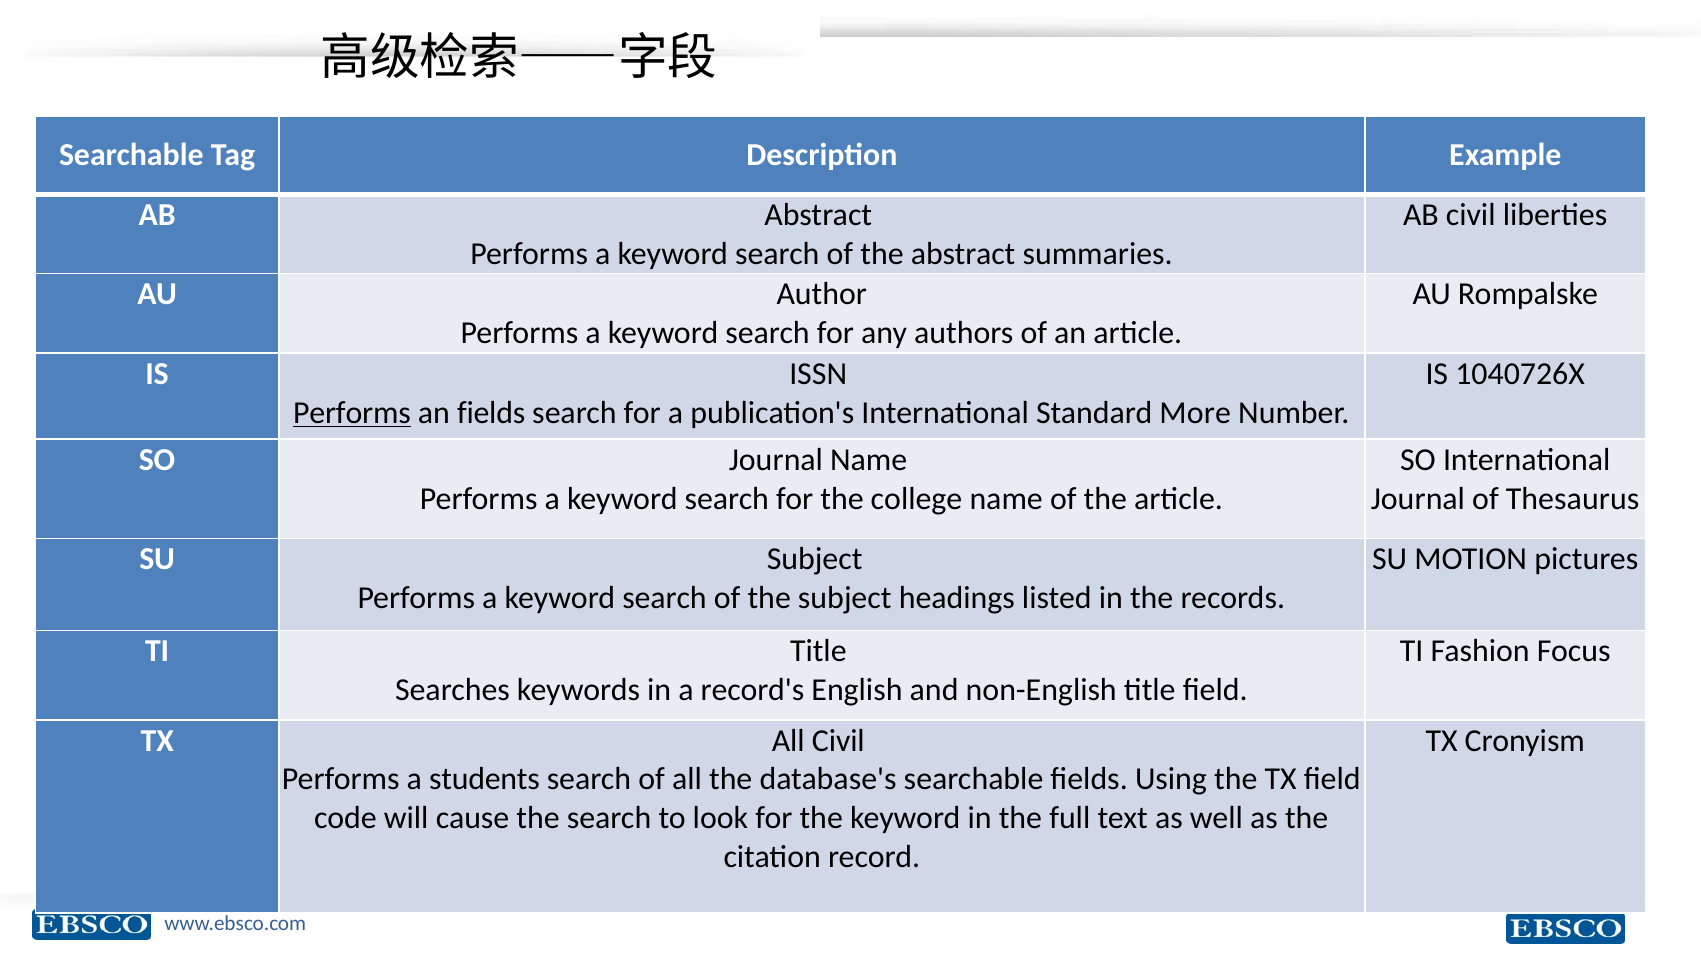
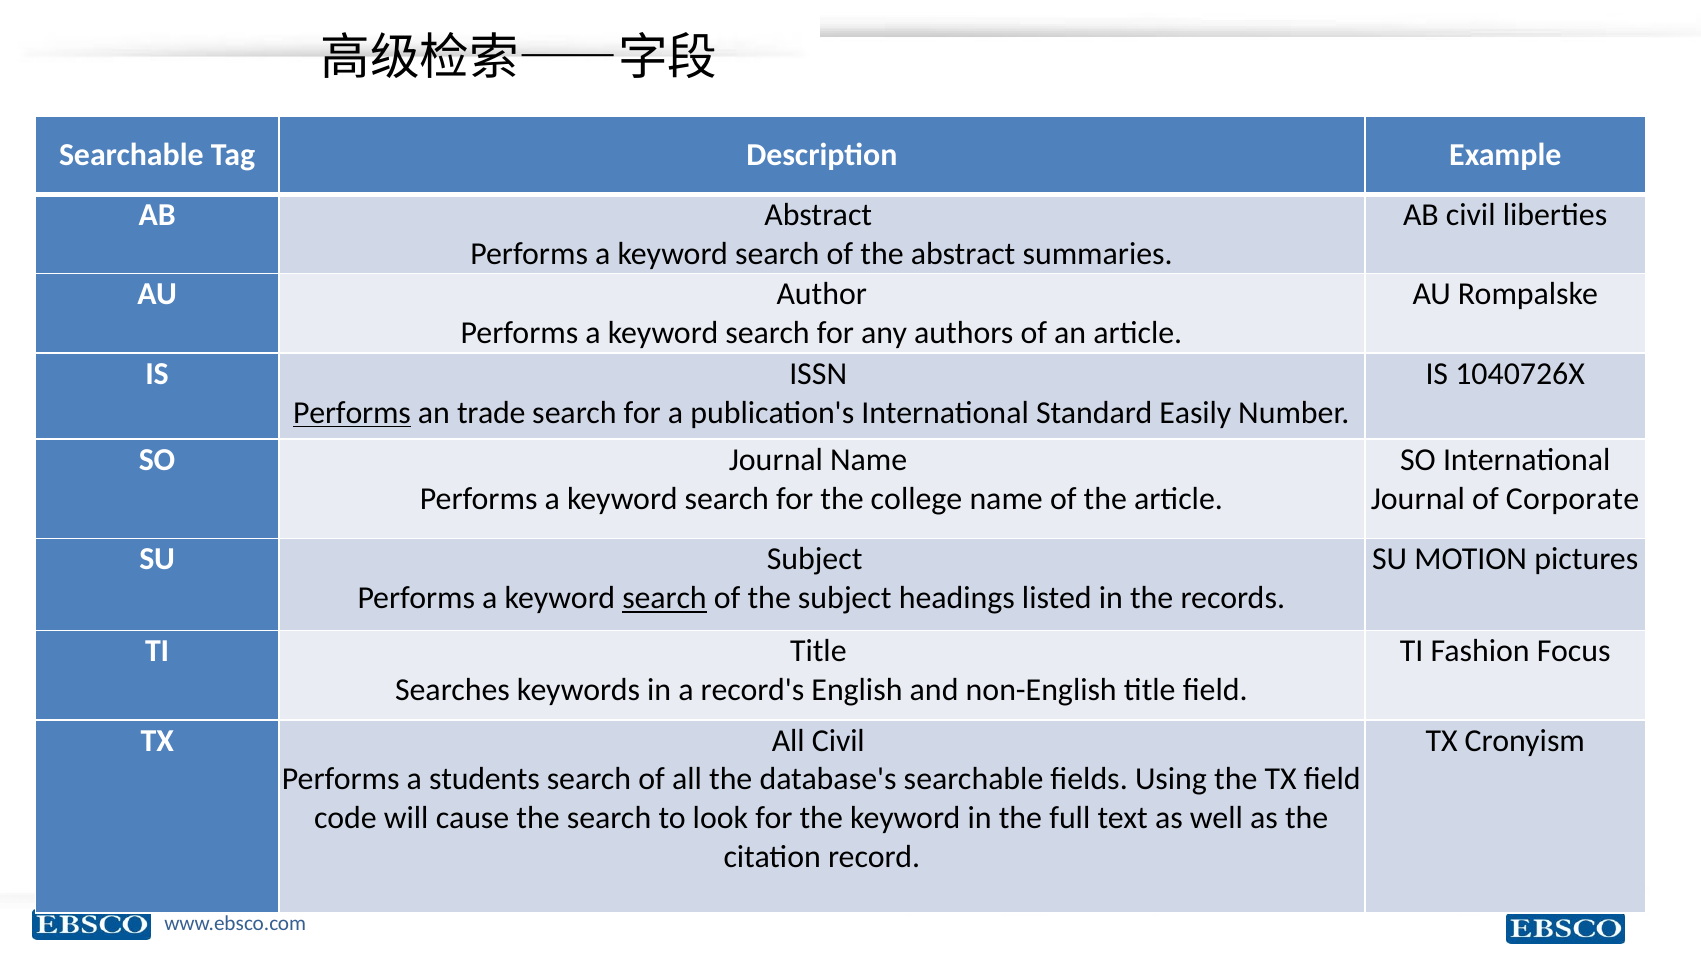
an fields: fields -> trade
More: More -> Easily
Thesaurus: Thesaurus -> Corporate
search at (665, 598) underline: none -> present
